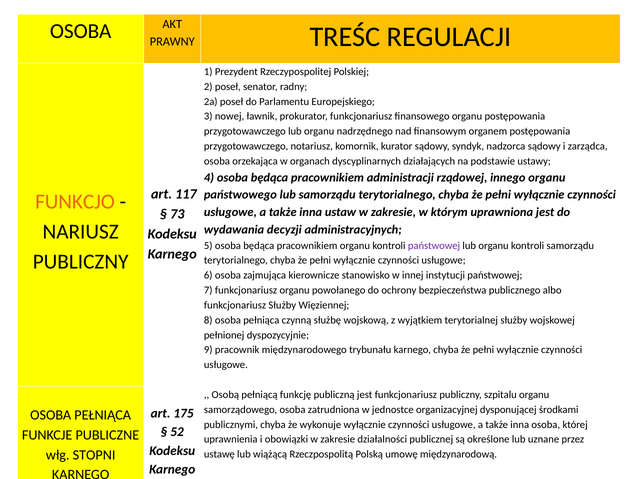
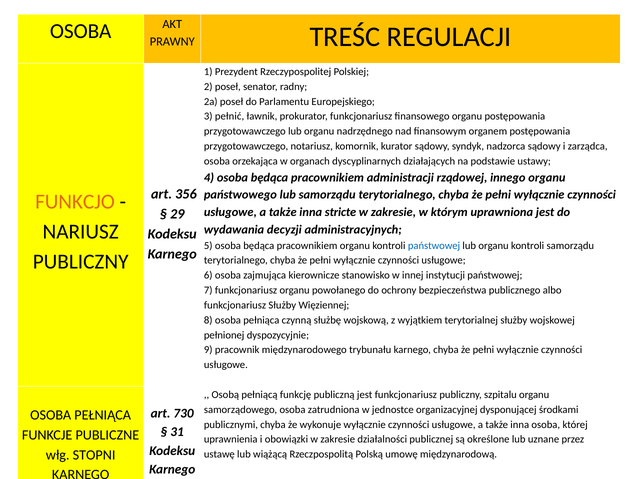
nowej: nowej -> pełnić
117: 117 -> 356
ustaw: ustaw -> stricte
73: 73 -> 29
państwowej at (434, 245) colour: purple -> blue
175: 175 -> 730
52: 52 -> 31
